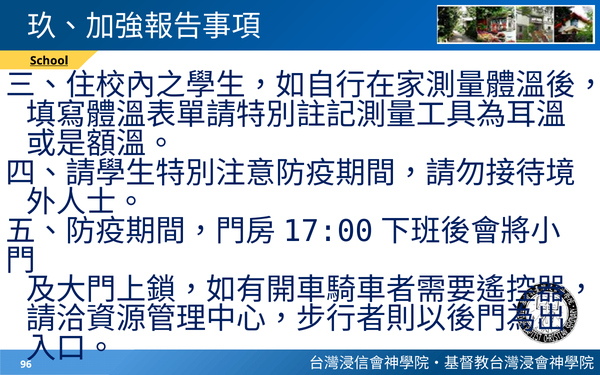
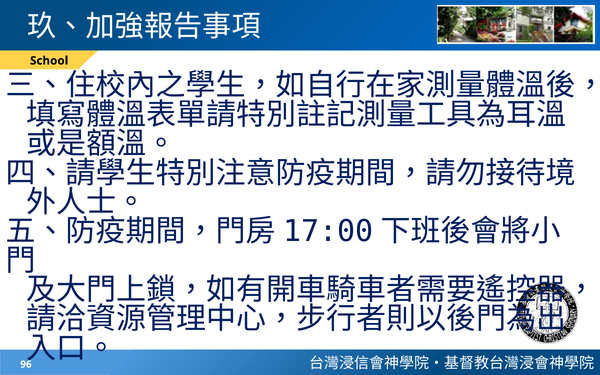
School underline: present -> none
